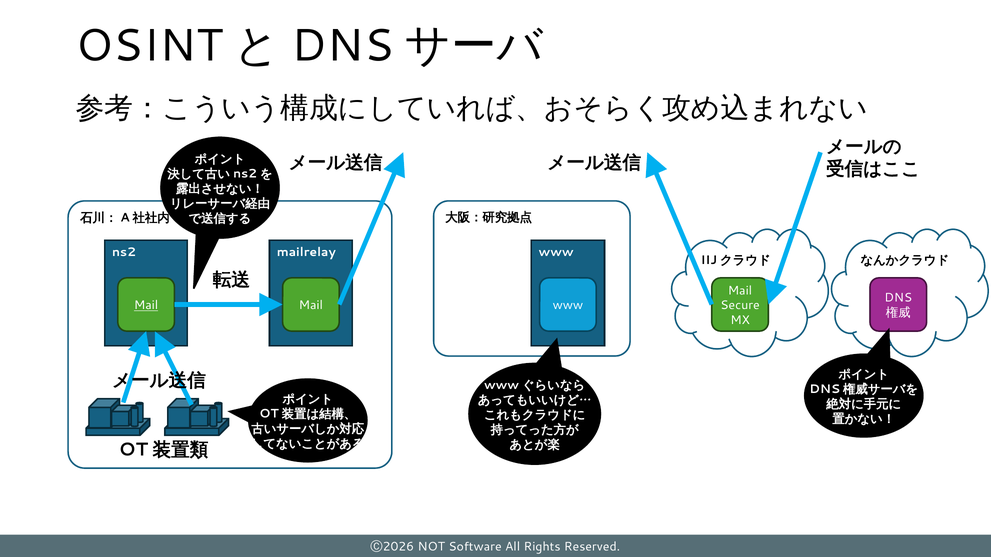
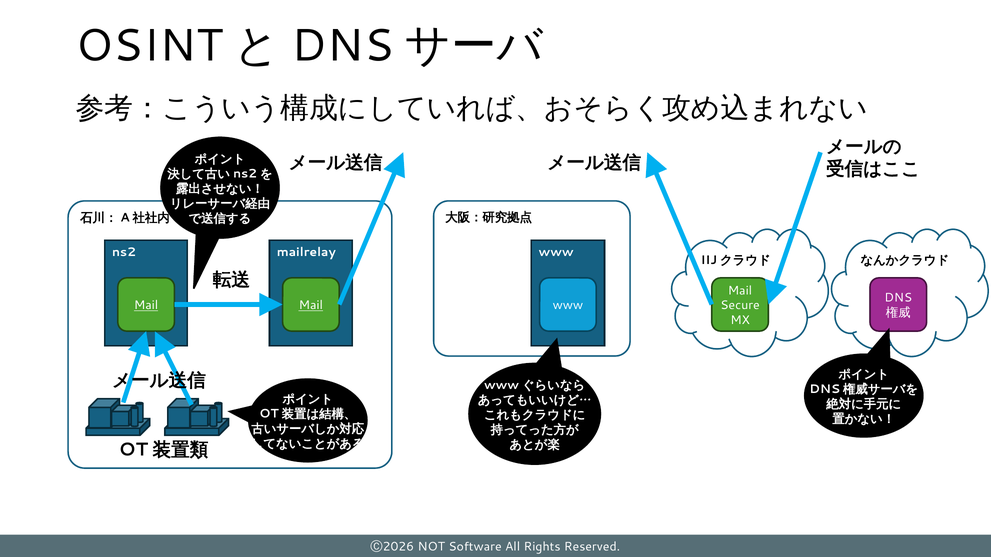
Mail at (311, 306) underline: none -> present
